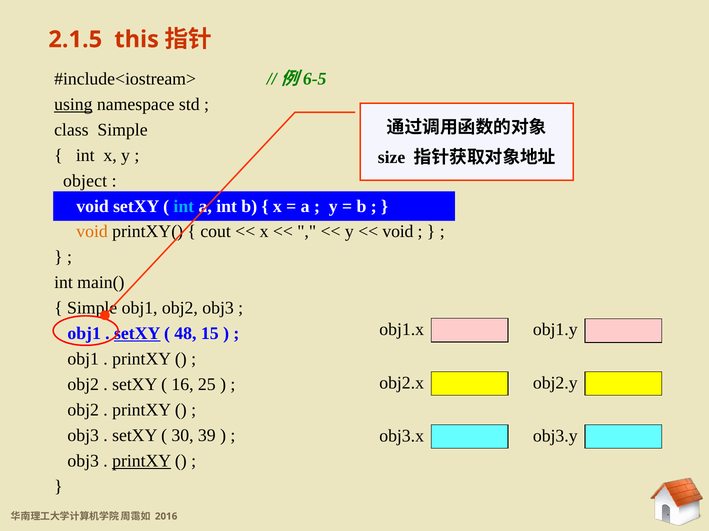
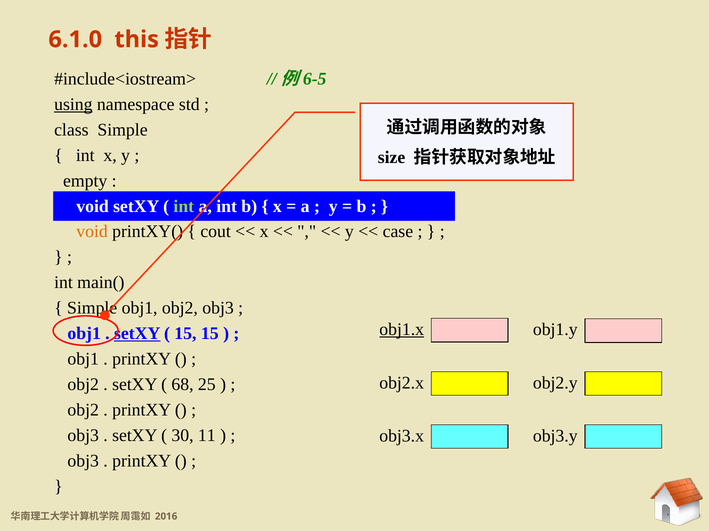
2.1.5: 2.1.5 -> 6.1.0
object: object -> empty
int at (184, 206) colour: light blue -> light green
void at (398, 232): void -> case
obj1.x underline: none -> present
48 at (185, 334): 48 -> 15
16: 16 -> 68
39: 39 -> 11
printXY at (142, 462) underline: present -> none
